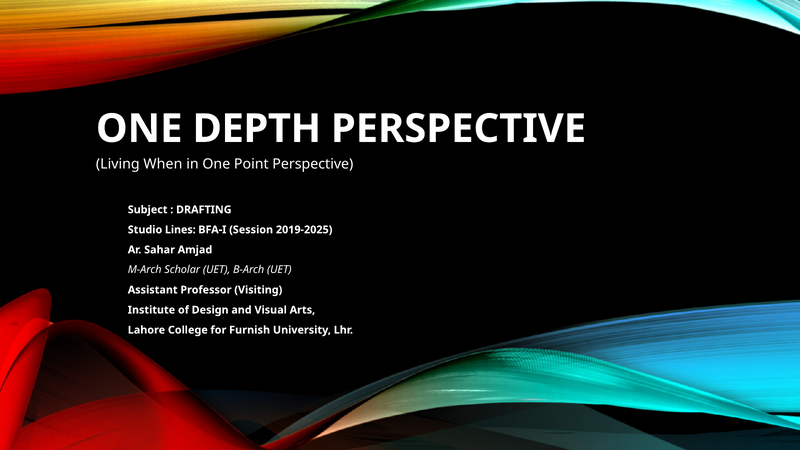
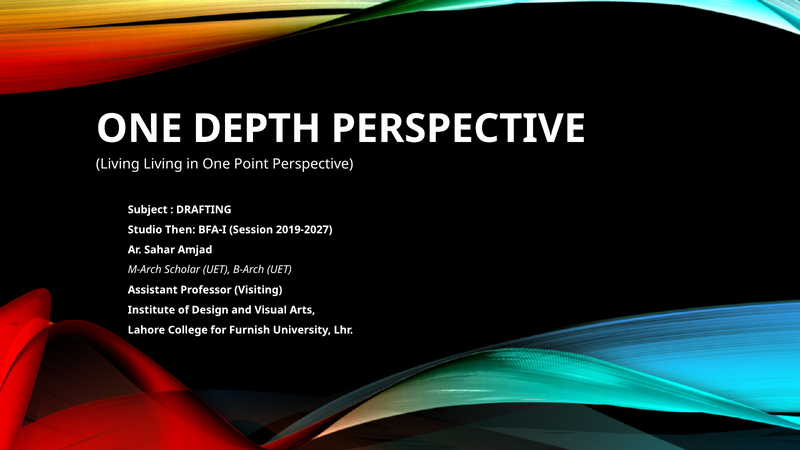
Living When: When -> Living
Lines: Lines -> Then
2019-2025: 2019-2025 -> 2019-2027
